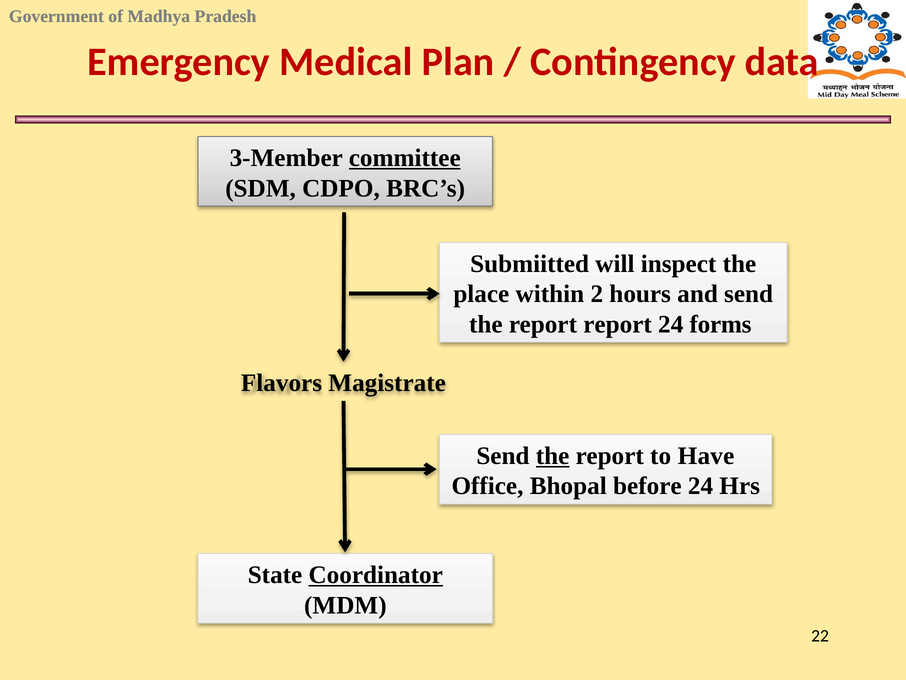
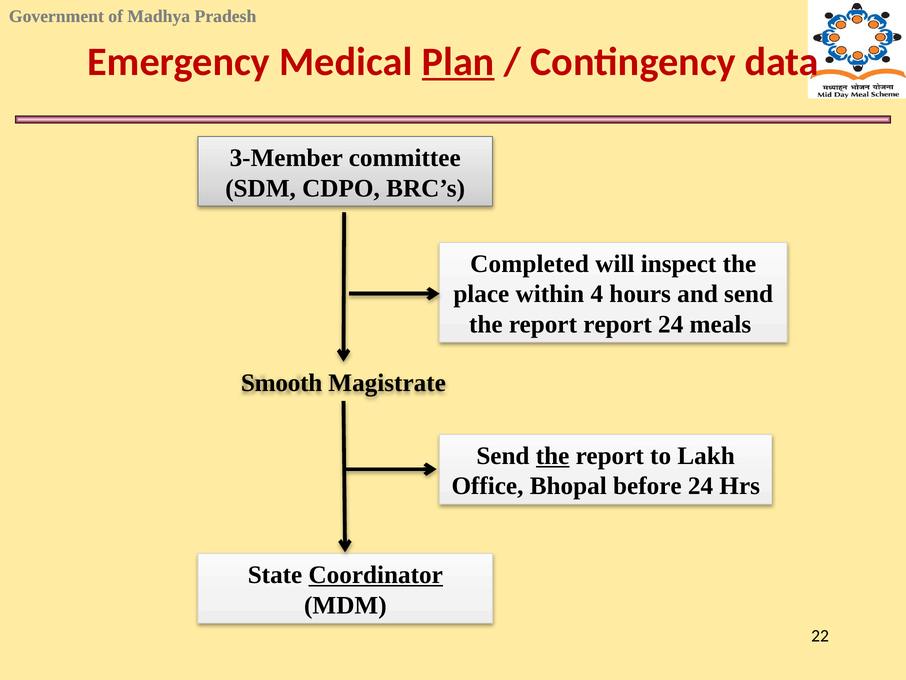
Plan underline: none -> present
committee underline: present -> none
Submiitted: Submiitted -> Completed
2: 2 -> 4
forms: forms -> meals
Flavors: Flavors -> Smooth
Have: Have -> Lakh
